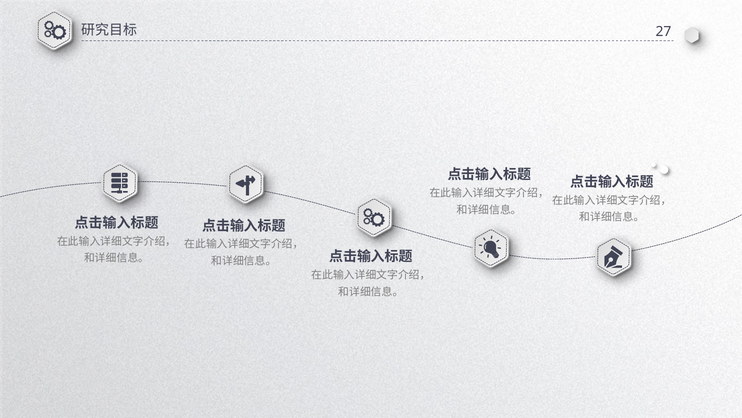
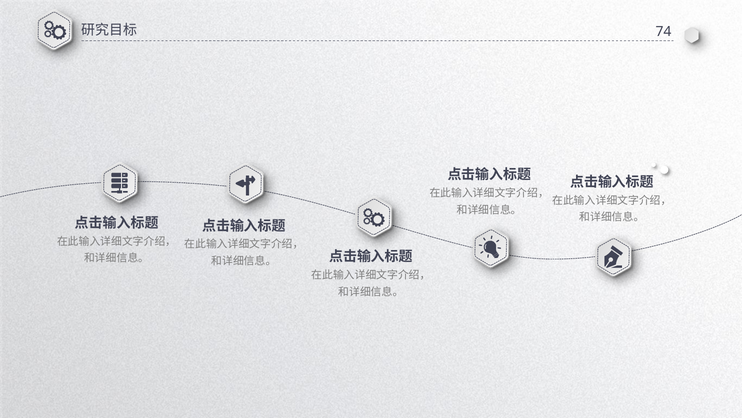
27: 27 -> 74
